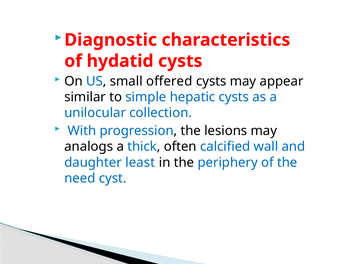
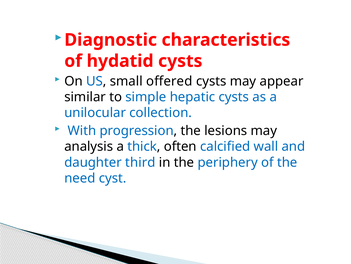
analogs: analogs -> analysis
least: least -> third
